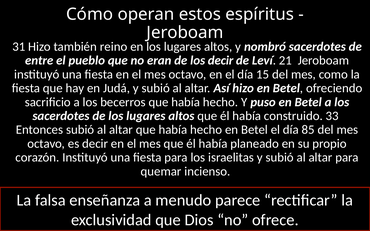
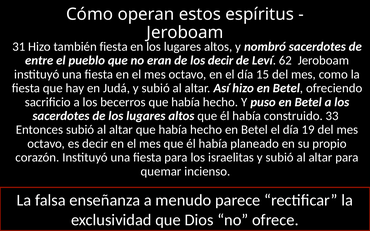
también reino: reino -> fiesta
21: 21 -> 62
85: 85 -> 19
